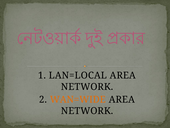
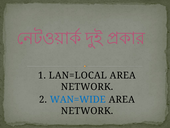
WAN=WIDE colour: orange -> blue
